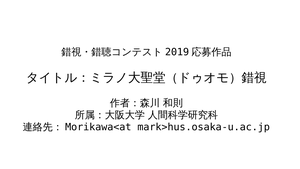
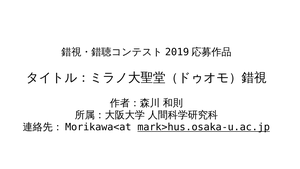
mark>hus.osaka-u.ac.jp underline: none -> present
